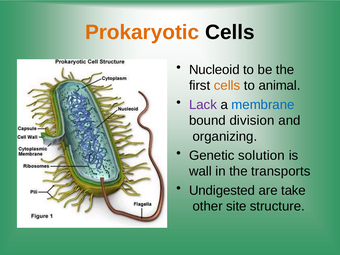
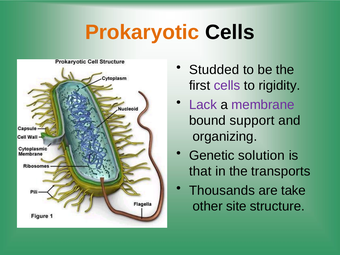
Nucleoid: Nucleoid -> Studded
cells at (227, 86) colour: orange -> purple
animal: animal -> rigidity
membrane colour: blue -> purple
division: division -> support
wall: wall -> that
Undigested: Undigested -> Thousands
